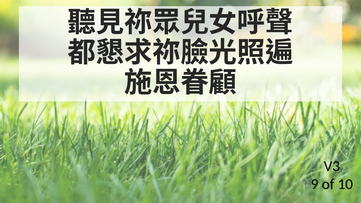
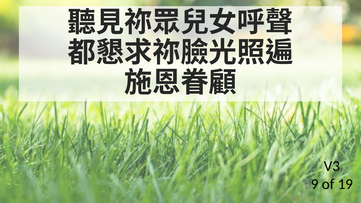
10: 10 -> 19
